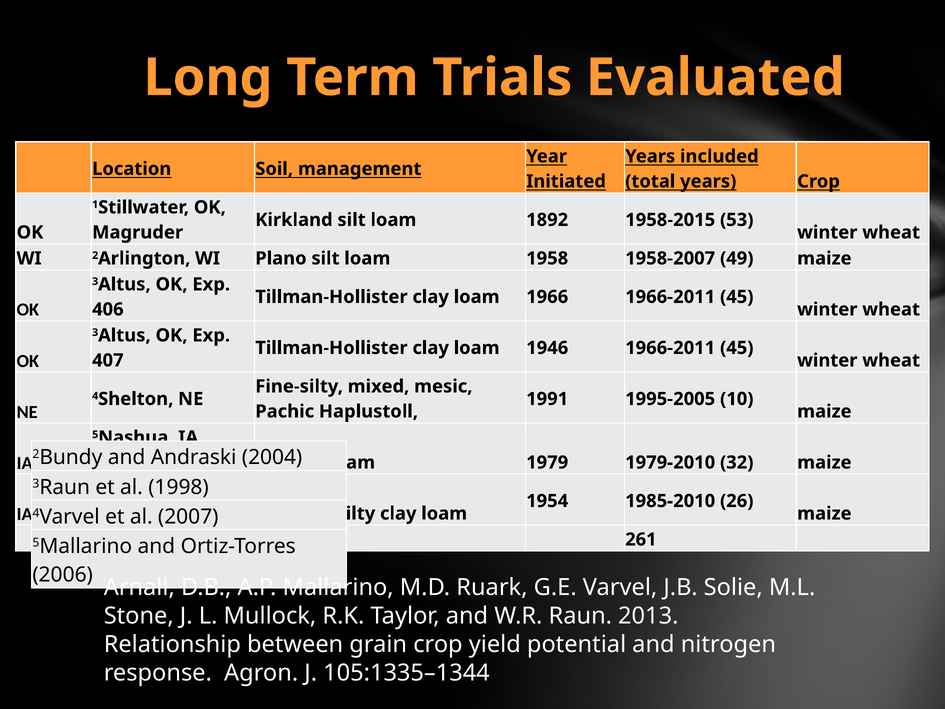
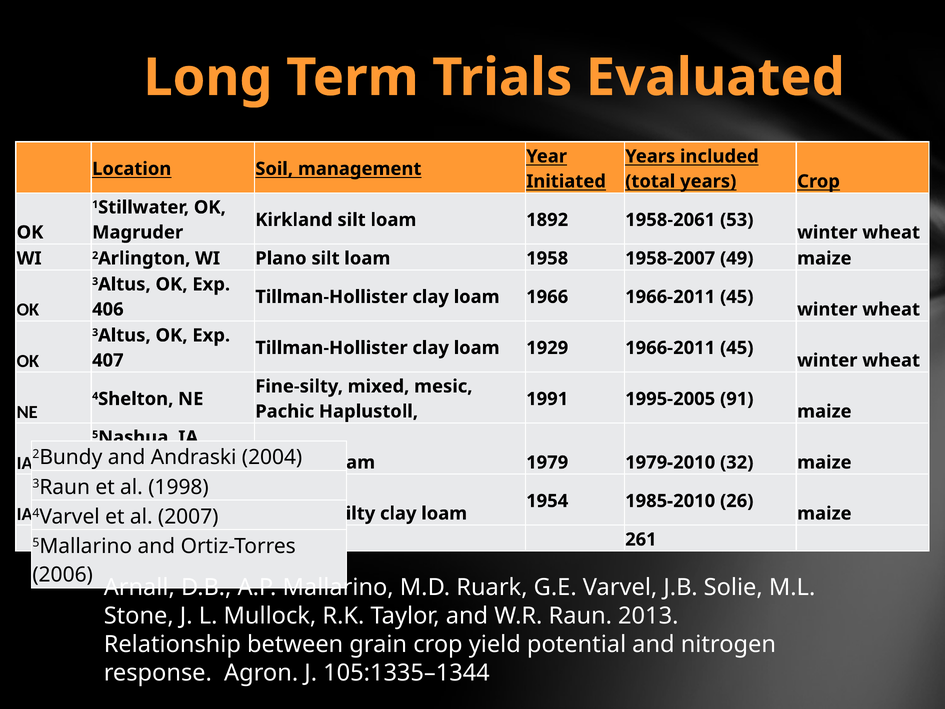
1958-2015: 1958-2015 -> 1958-2061
1946: 1946 -> 1929
10: 10 -> 91
